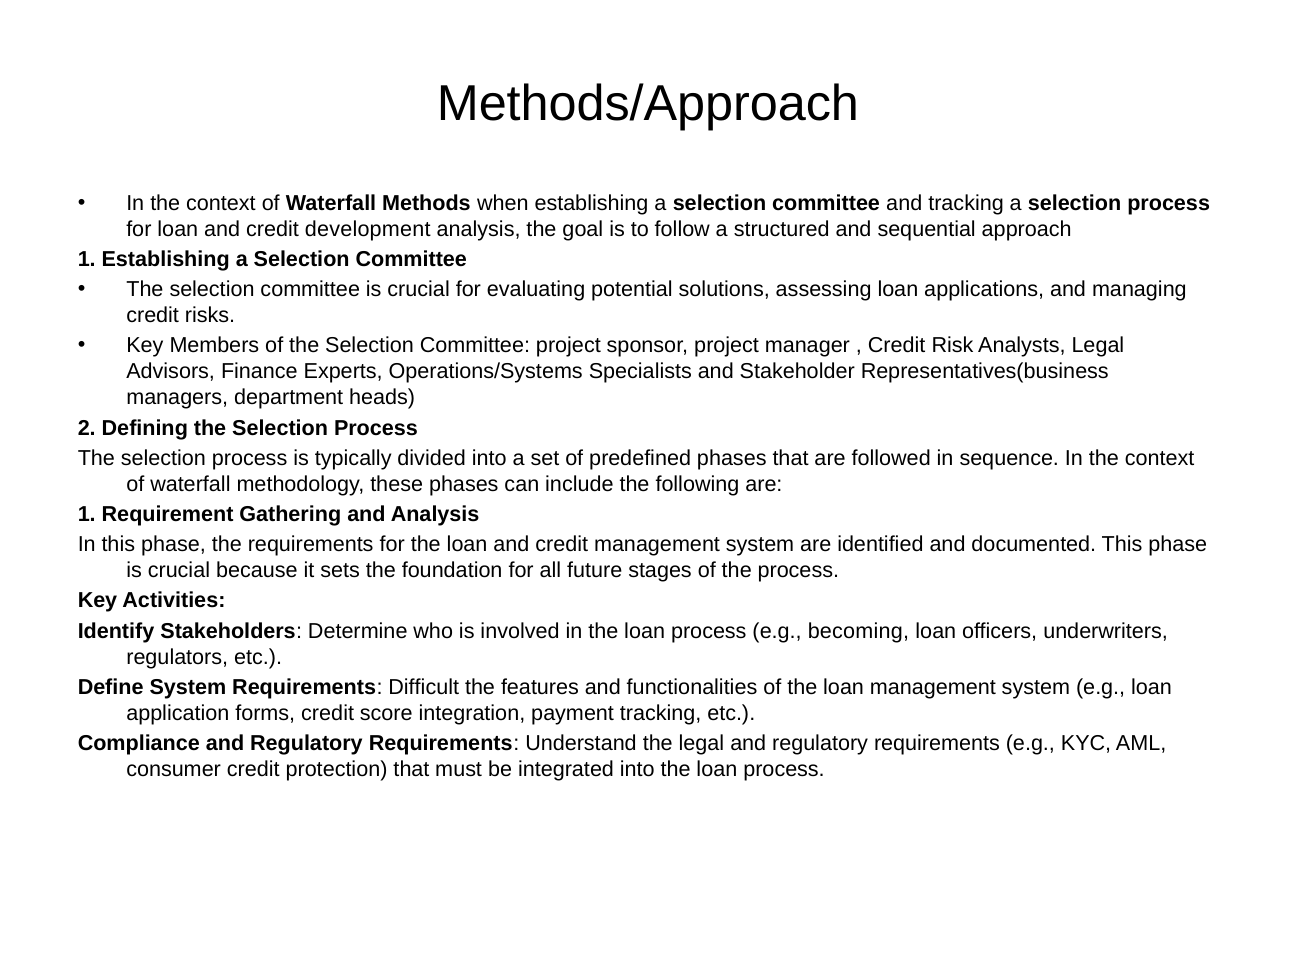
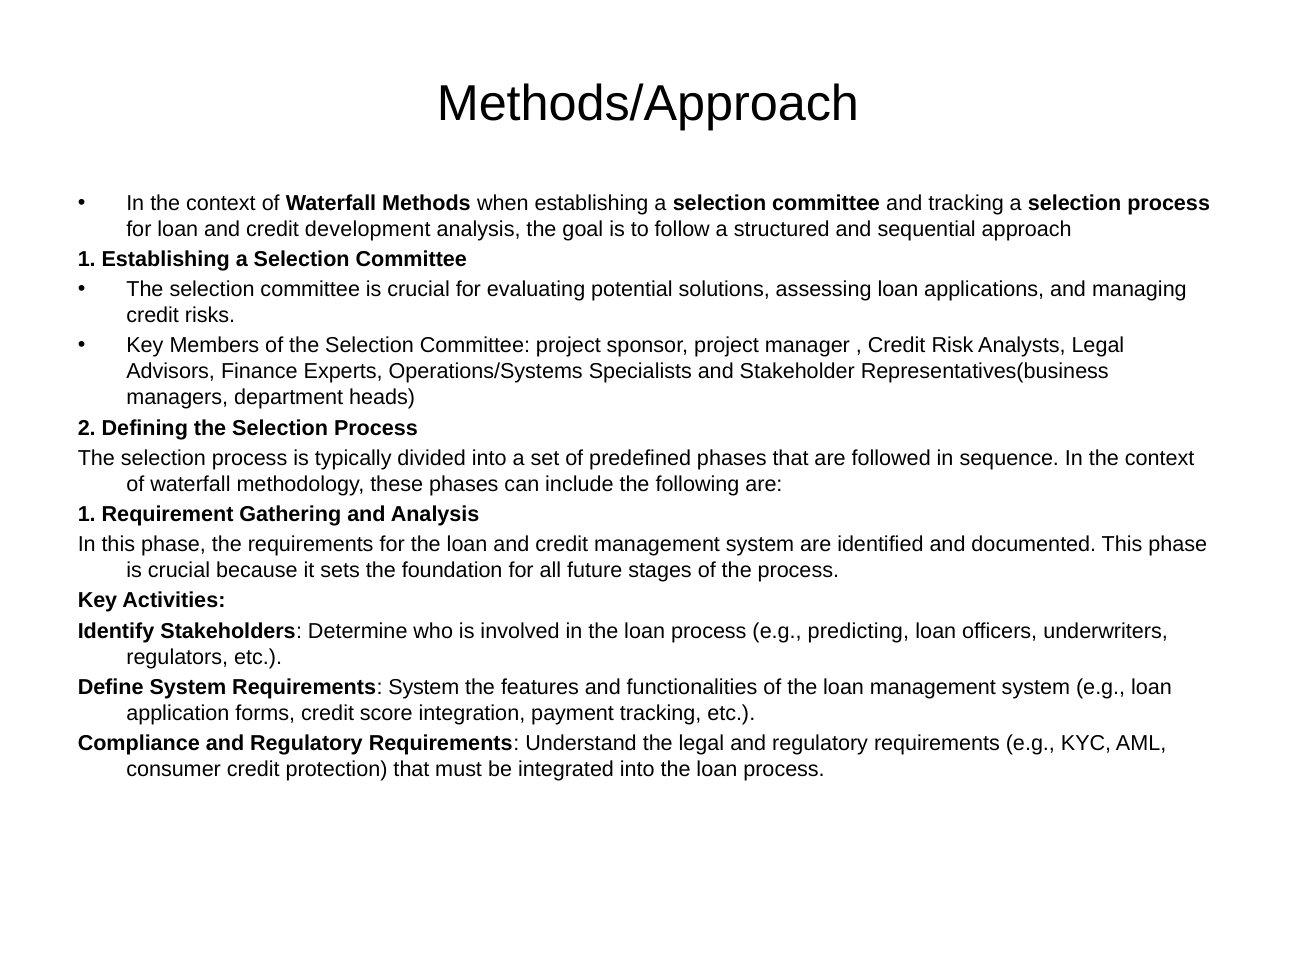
becoming: becoming -> predicting
Requirements Difficult: Difficult -> System
